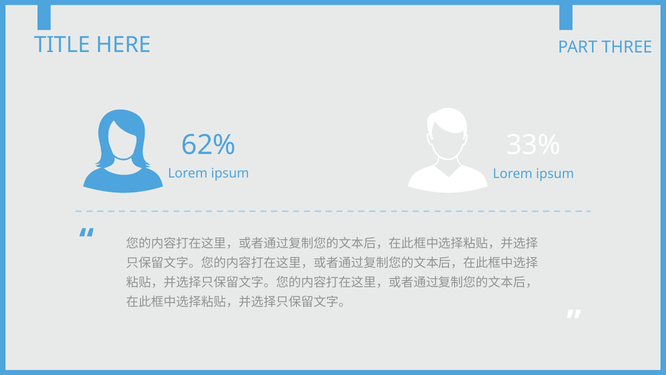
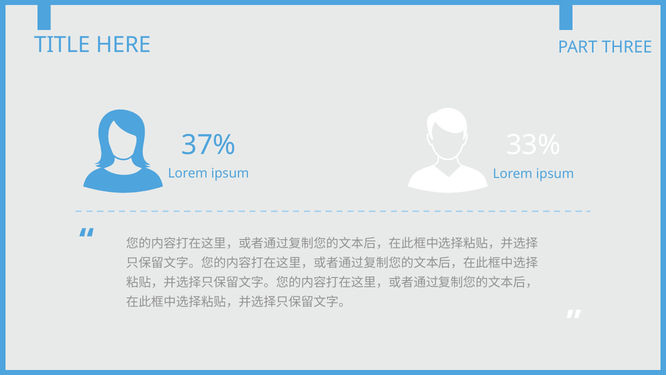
62%: 62% -> 37%
